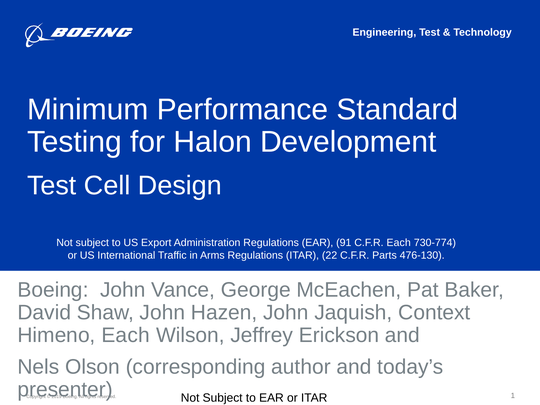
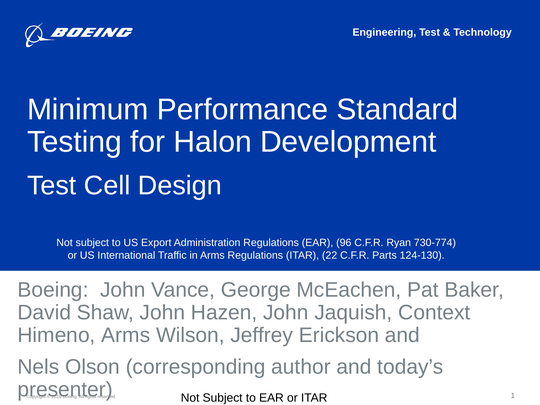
91: 91 -> 96
C.F.R Each: Each -> Ryan
476-130: 476-130 -> 124-130
Himeno Each: Each -> Arms
